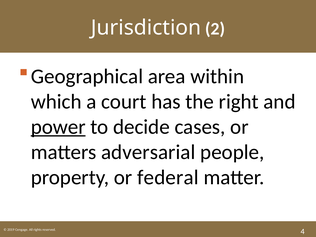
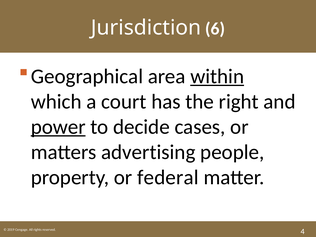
2: 2 -> 6
within underline: none -> present
adversarial: adversarial -> advertising
